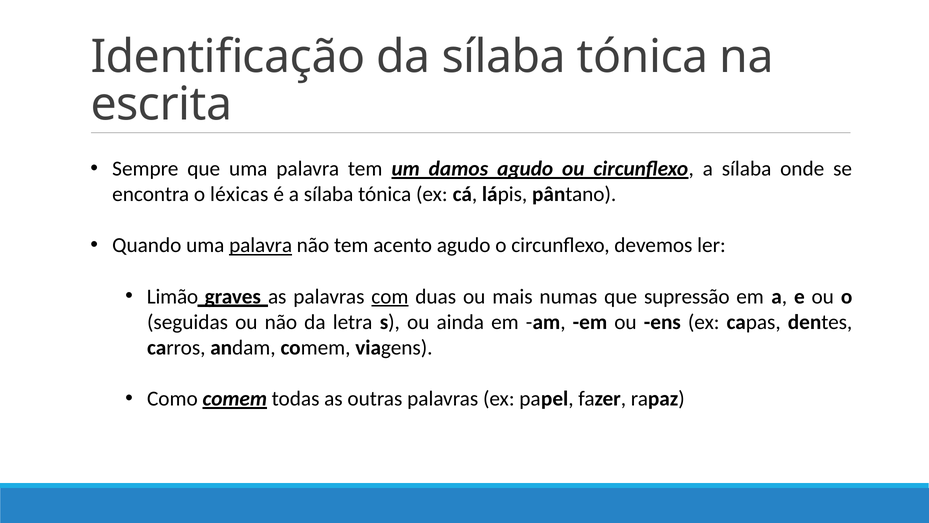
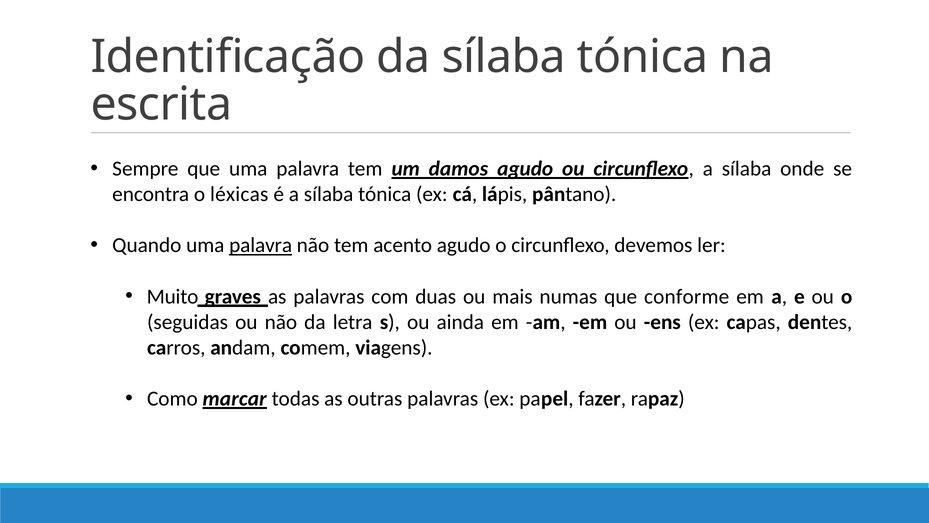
Limão: Limão -> Muito
com underline: present -> none
supressão: supressão -> conforme
Como comem: comem -> marcar
